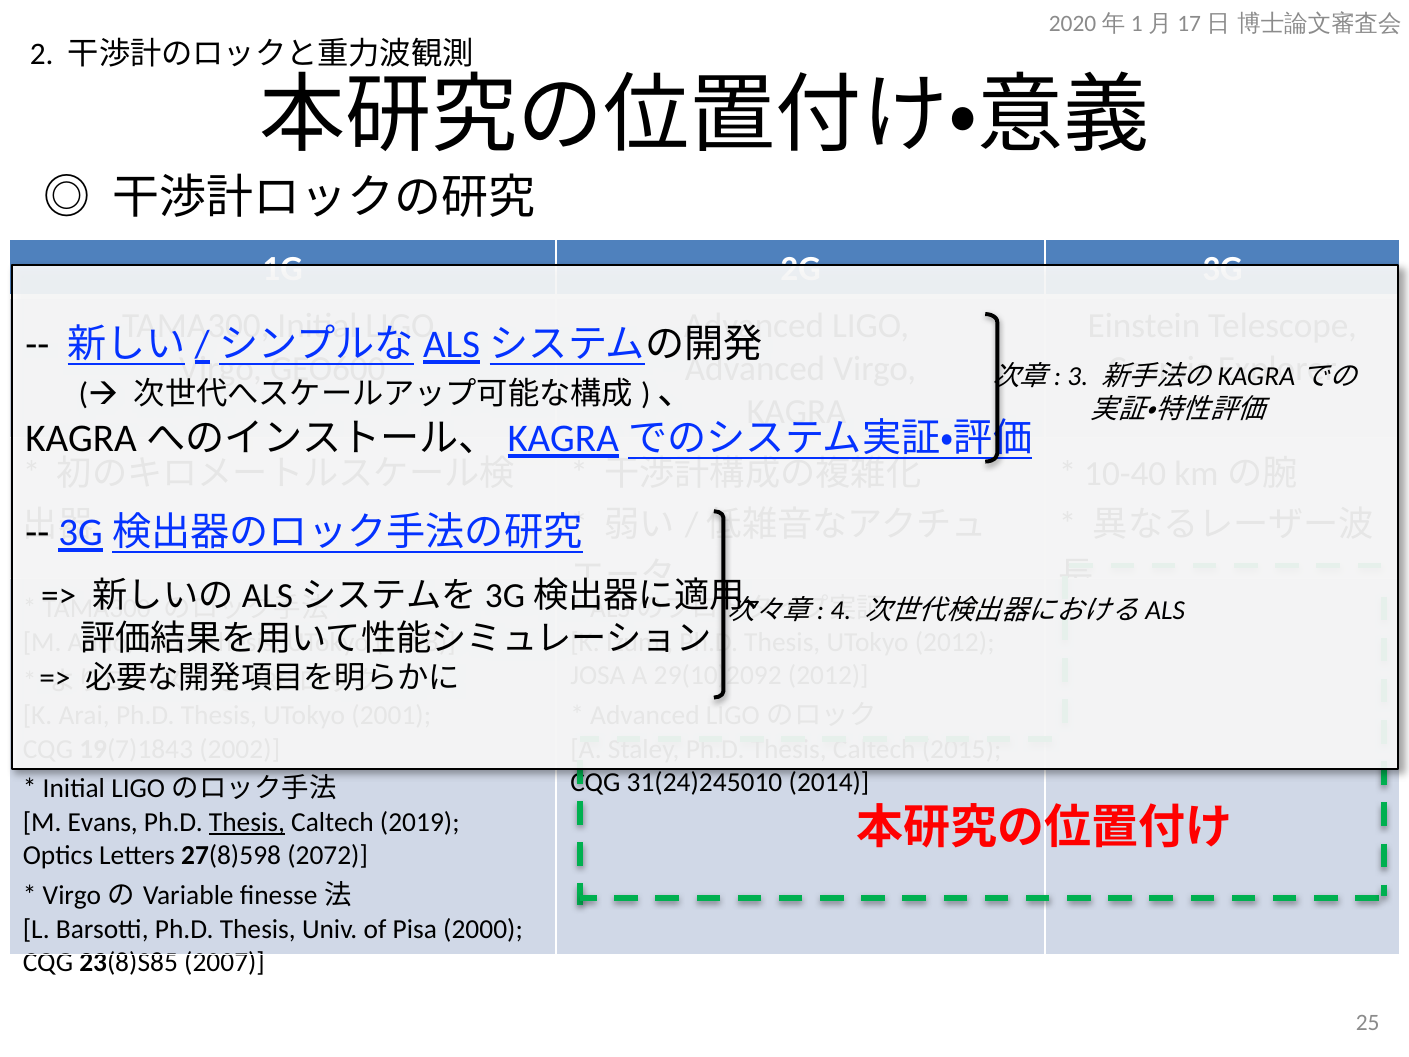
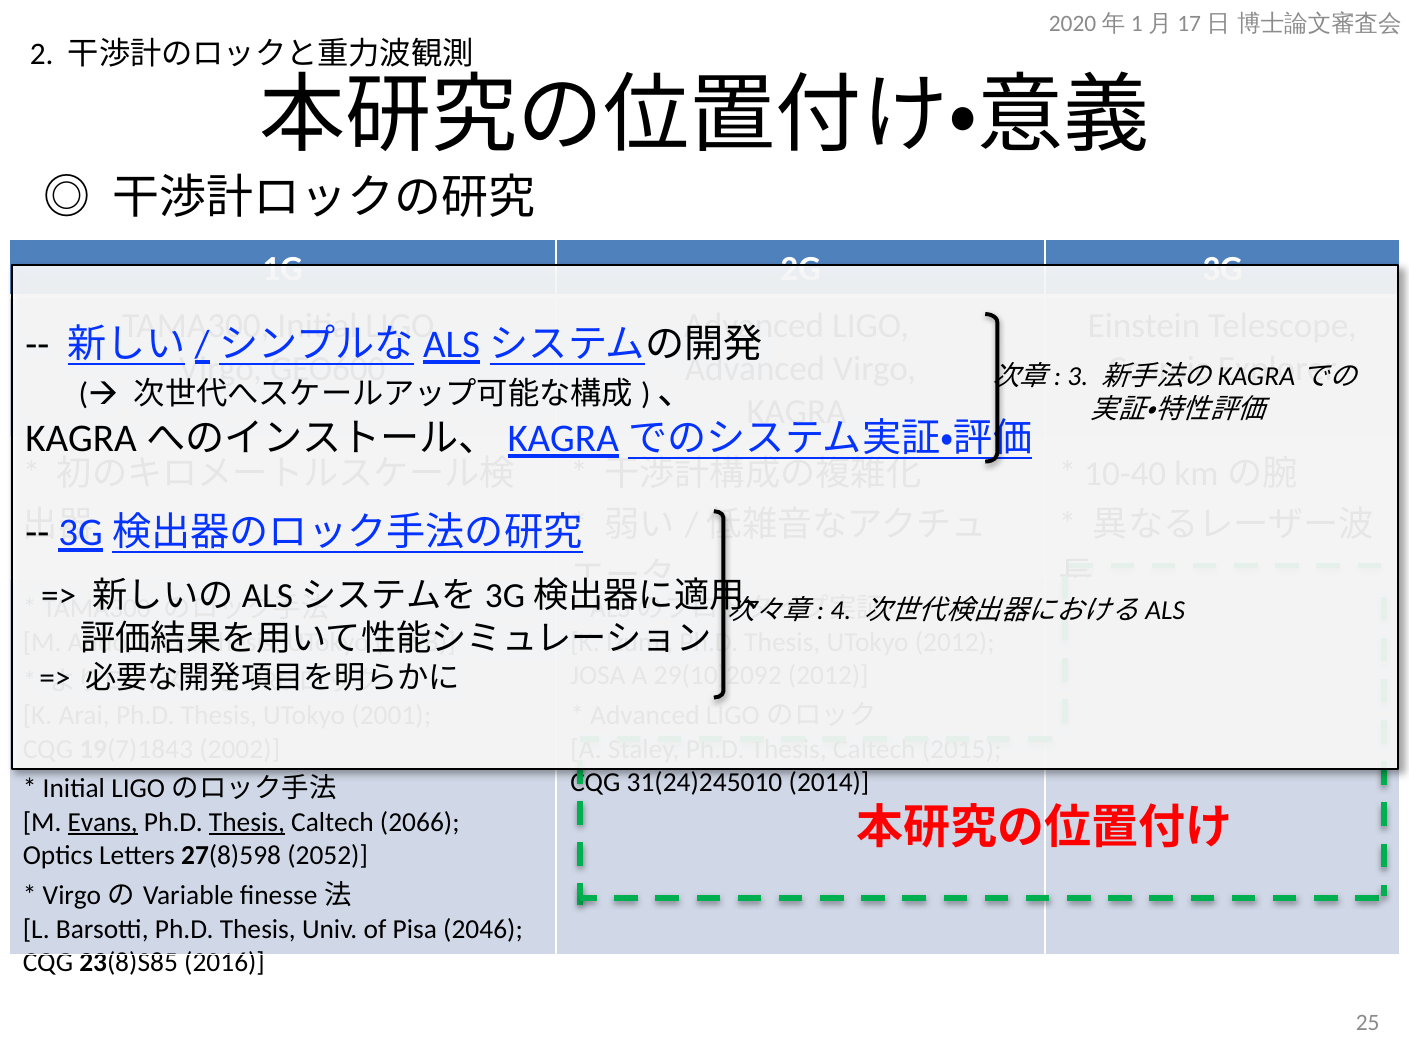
Evans underline: none -> present
2019: 2019 -> 2066
2072: 2072 -> 2052
2000: 2000 -> 2046
2007: 2007 -> 2016
